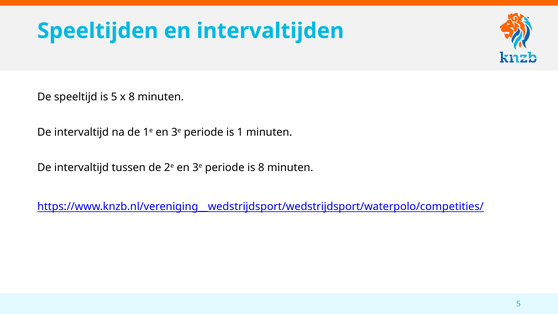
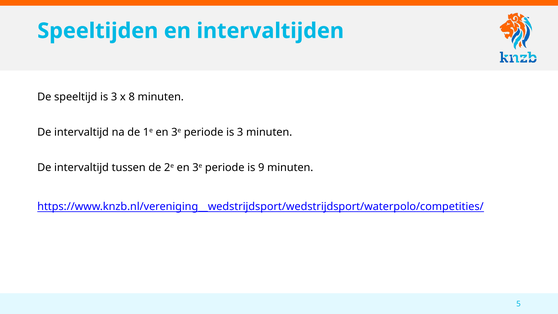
speeltijd is 5: 5 -> 3
periode is 1: 1 -> 3
is 8: 8 -> 9
